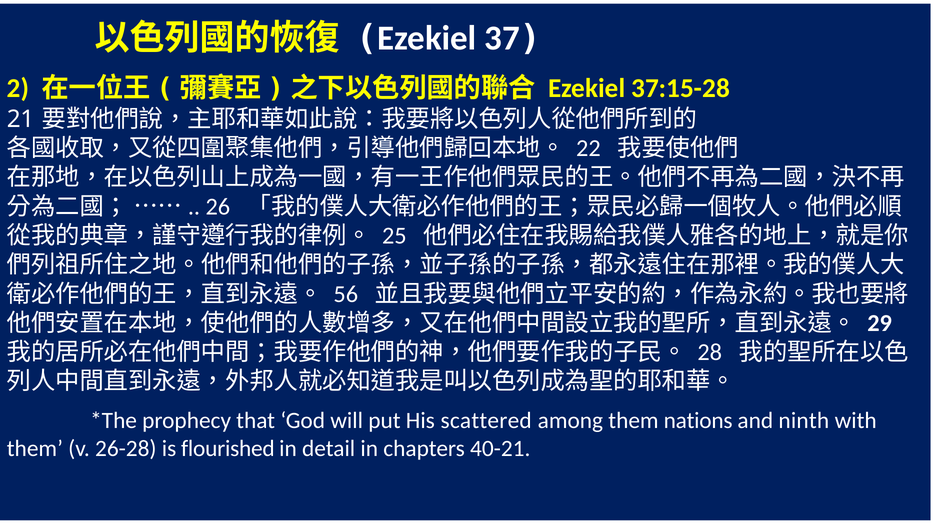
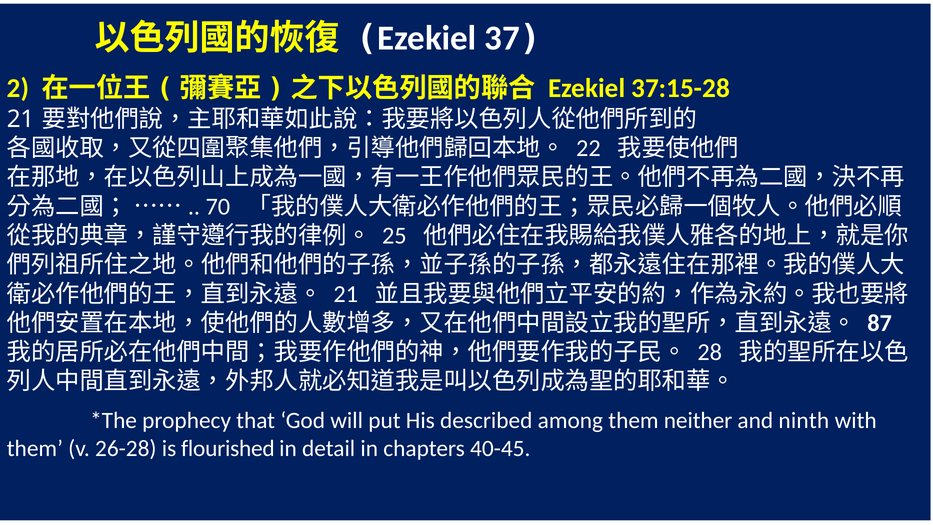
26: 26 -> 70
56 at (346, 294): 56 -> 21
29: 29 -> 87
scattered: scattered -> described
nations: nations -> neither
40-21: 40-21 -> 40-45
